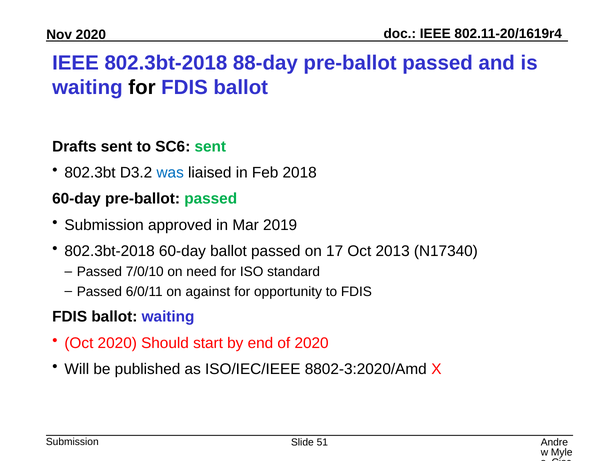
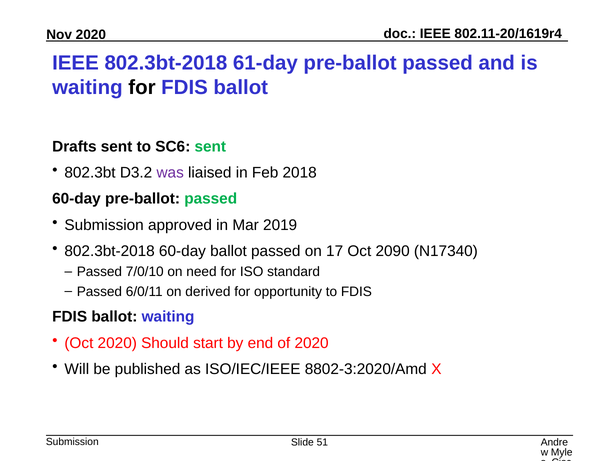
88-day: 88-day -> 61-day
was colour: blue -> purple
2013: 2013 -> 2090
against: against -> derived
